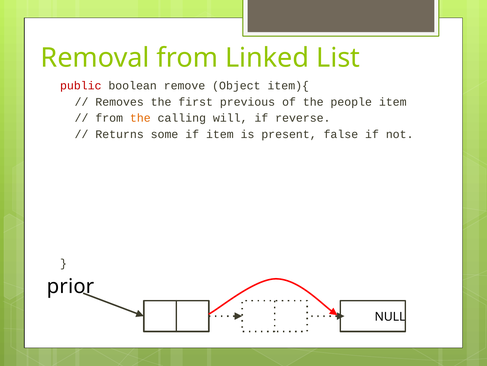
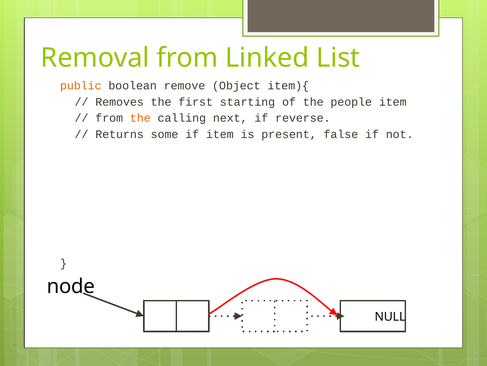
public colour: red -> orange
previous: previous -> starting
will: will -> next
prior: prior -> node
